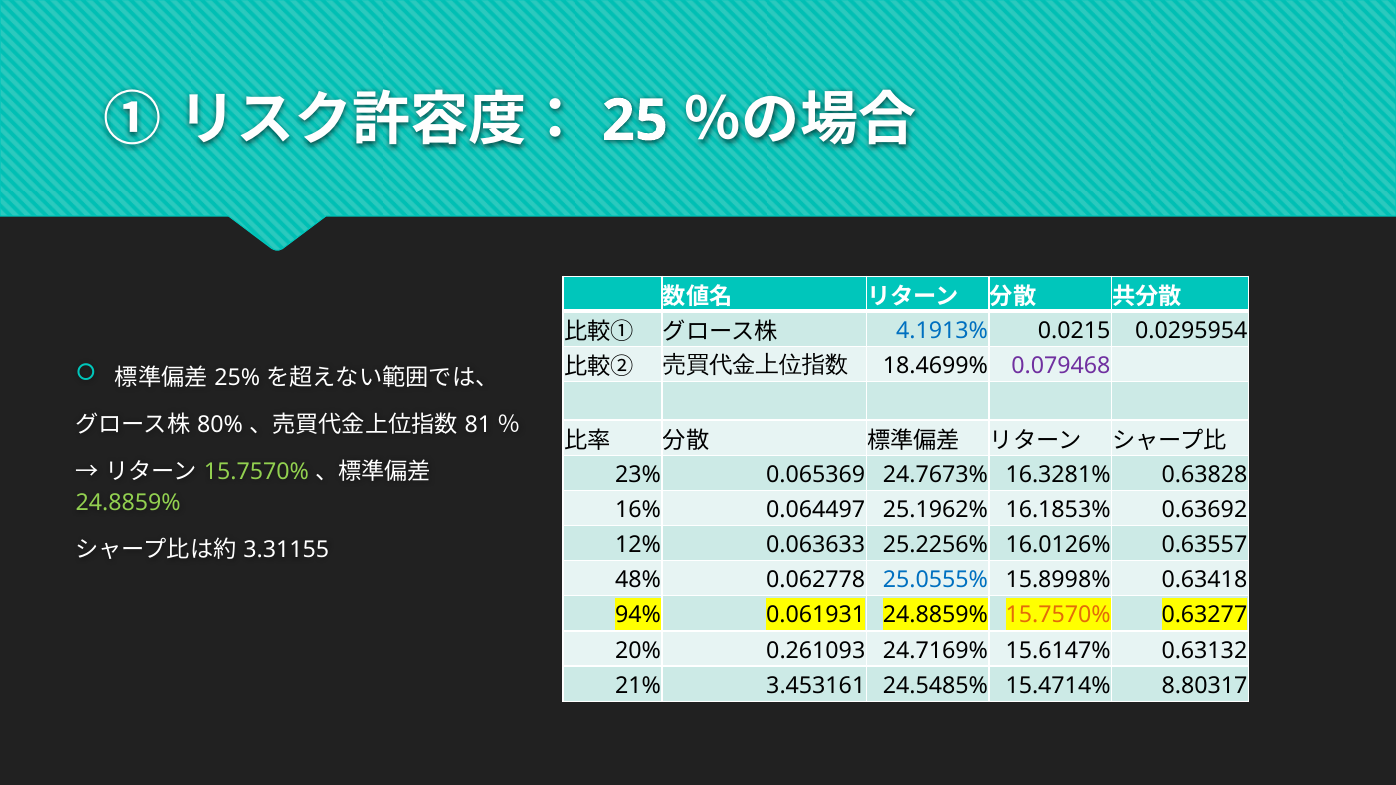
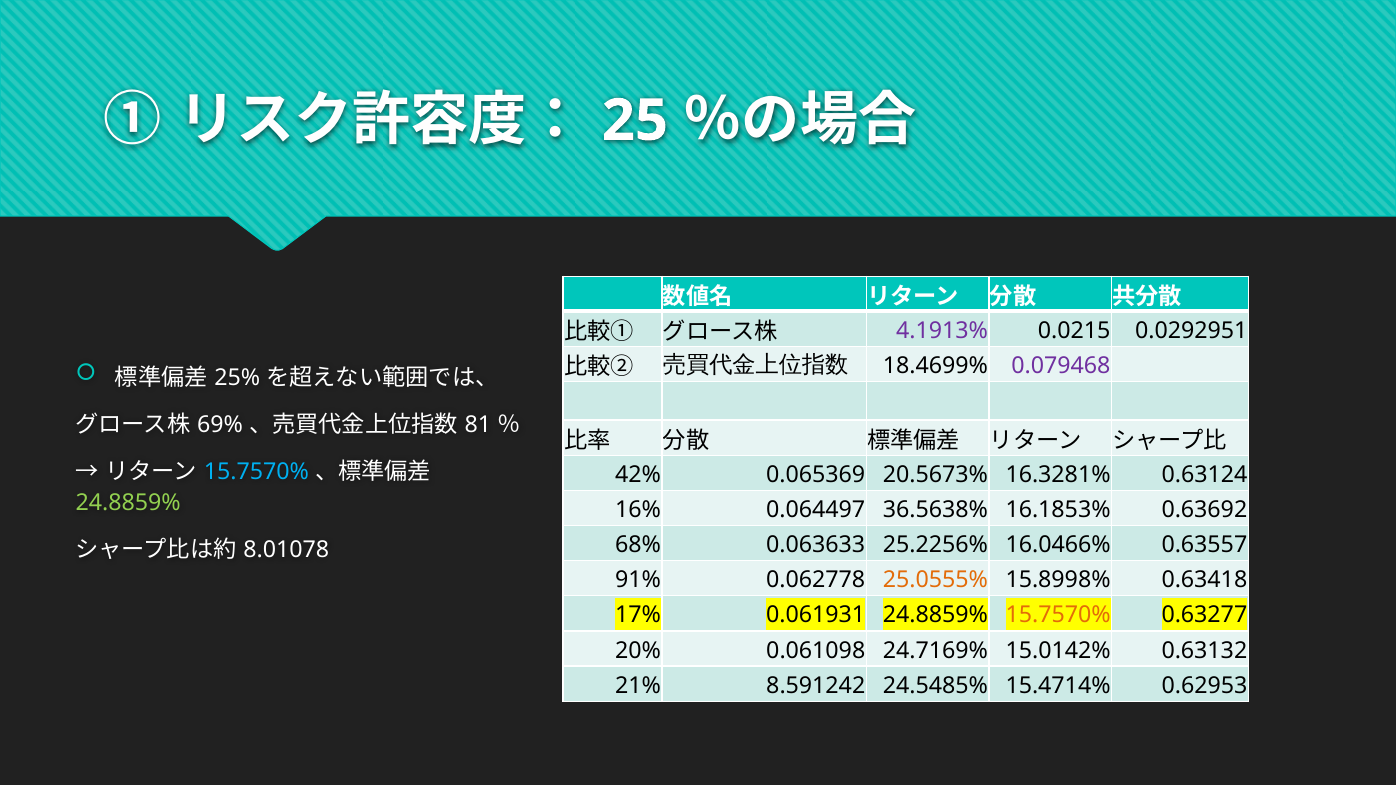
4.1913% colour: blue -> purple
0.0295954: 0.0295954 -> 0.0292951
80%: 80% -> 69%
15.7570% at (256, 472) colour: light green -> light blue
23%: 23% -> 42%
24.7673%: 24.7673% -> 20.5673%
0.63828: 0.63828 -> 0.63124
25.1962%: 25.1962% -> 36.5638%
12%: 12% -> 68%
16.0126%: 16.0126% -> 16.0466%
3.31155: 3.31155 -> 8.01078
48%: 48% -> 91%
25.0555% colour: blue -> orange
94%: 94% -> 17%
0.261093: 0.261093 -> 0.061098
15.6147%: 15.6147% -> 15.0142%
3.453161: 3.453161 -> 8.591242
8.80317: 8.80317 -> 0.62953
